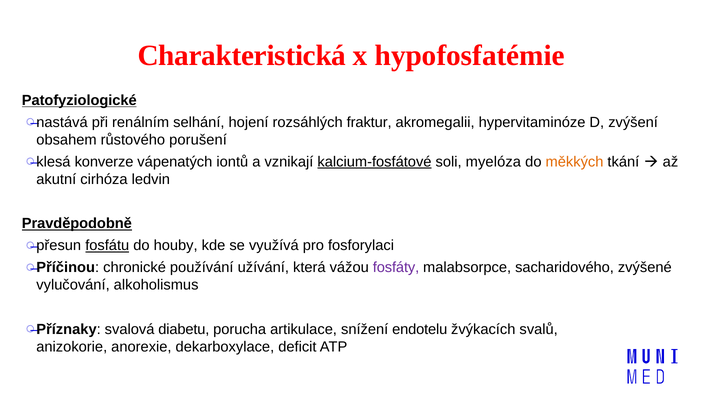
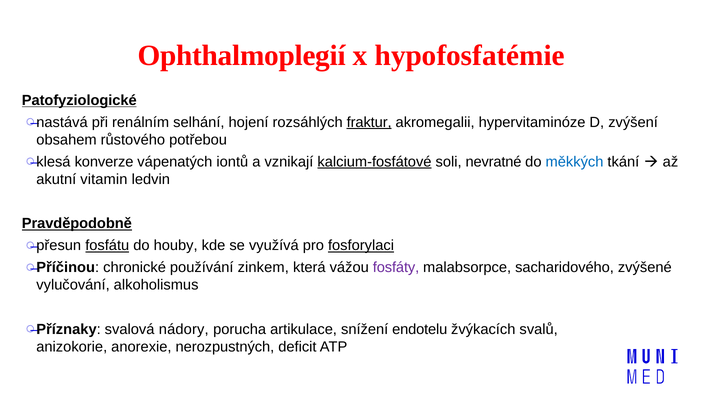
Charakteristická: Charakteristická -> Ophthalmoplegií
fraktur underline: none -> present
porušení: porušení -> potřebou
myelóza: myelóza -> nevratné
měkkých colour: orange -> blue
cirhóza: cirhóza -> vitamin
fosforylaci underline: none -> present
užívání: užívání -> zinkem
diabetu: diabetu -> nádory
dekarboxylace: dekarboxylace -> nerozpustných
